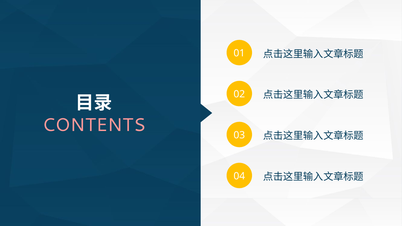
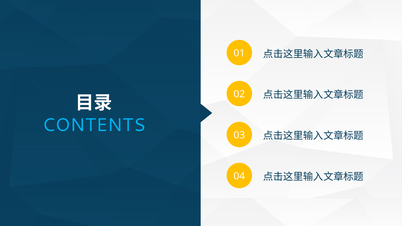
CONTENTS colour: pink -> light blue
